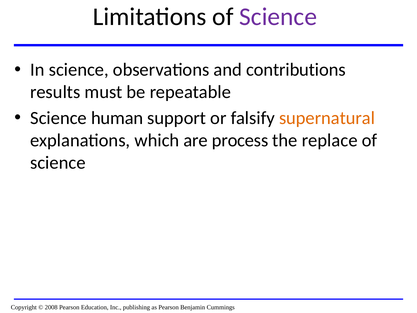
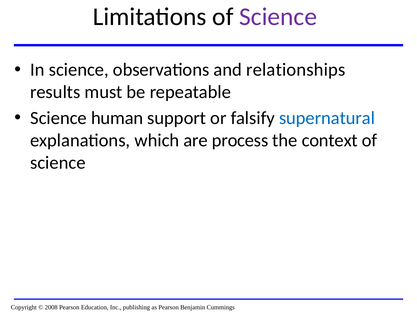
contributions: contributions -> relationships
supernatural colour: orange -> blue
replace: replace -> context
